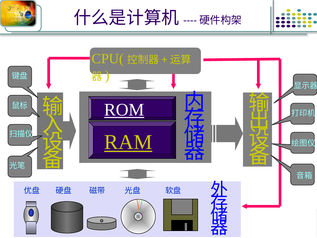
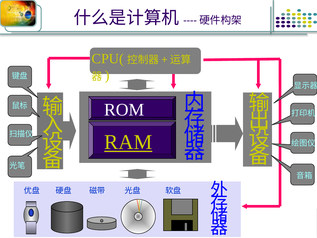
ROM underline: present -> none
